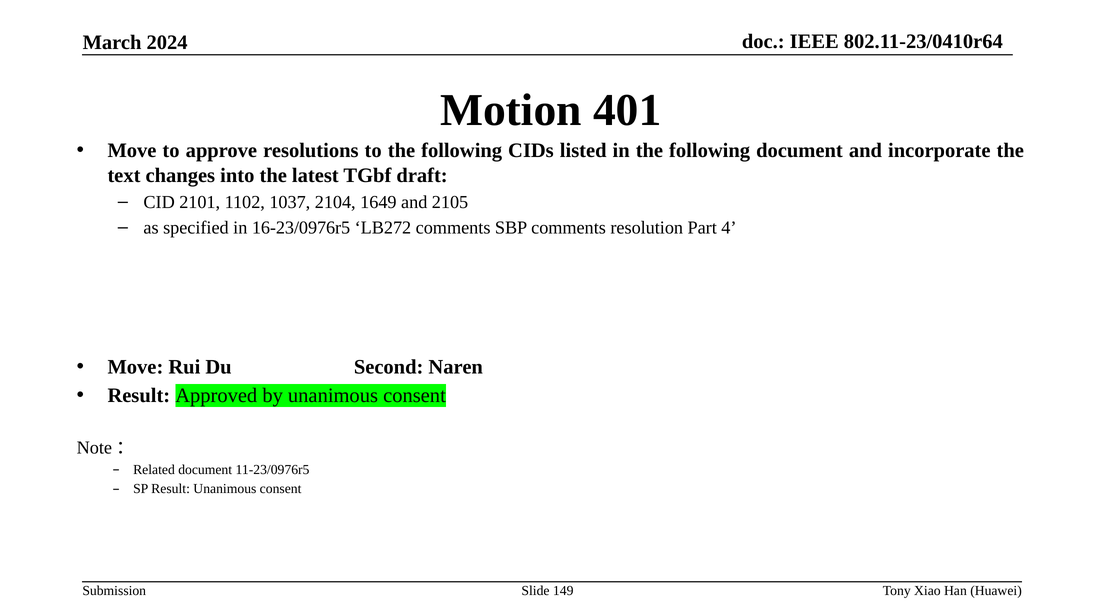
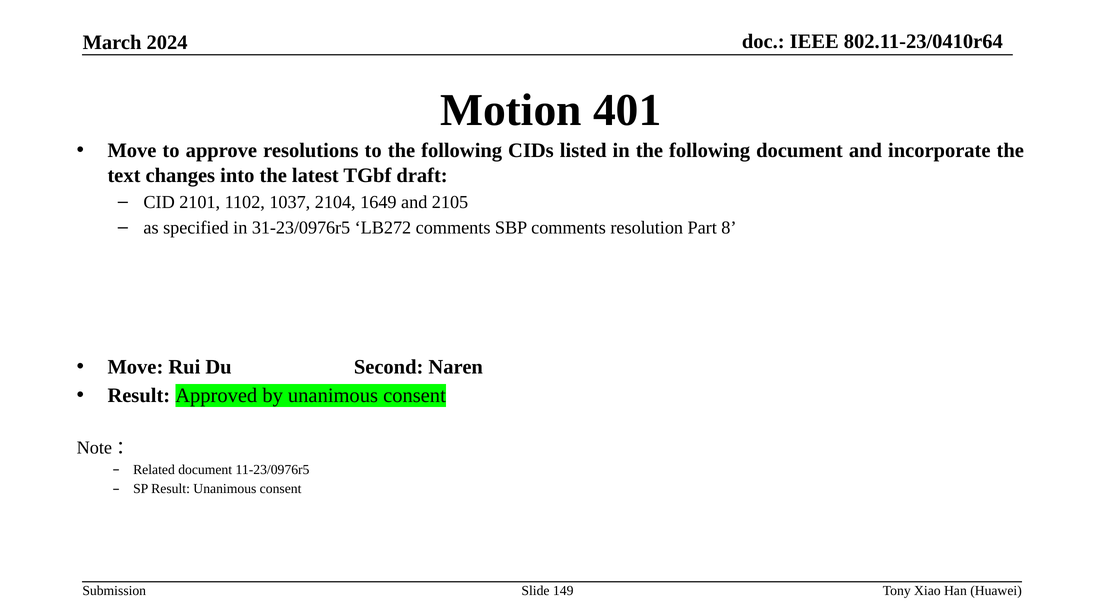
16-23/0976r5: 16-23/0976r5 -> 31-23/0976r5
4: 4 -> 8
